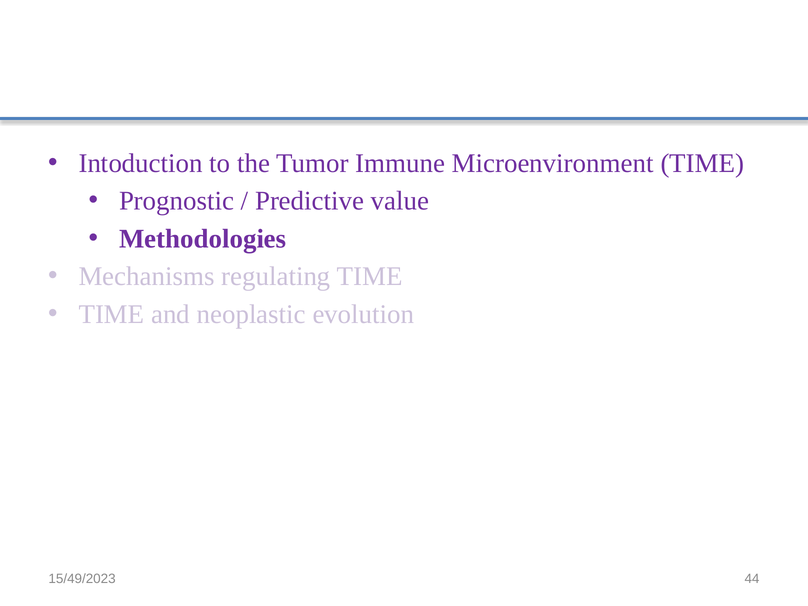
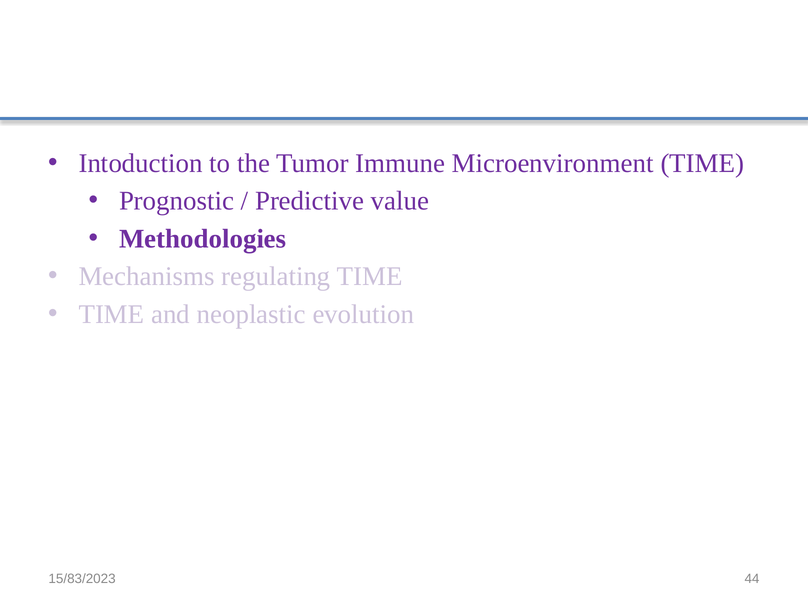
15/49/2023: 15/49/2023 -> 15/83/2023
